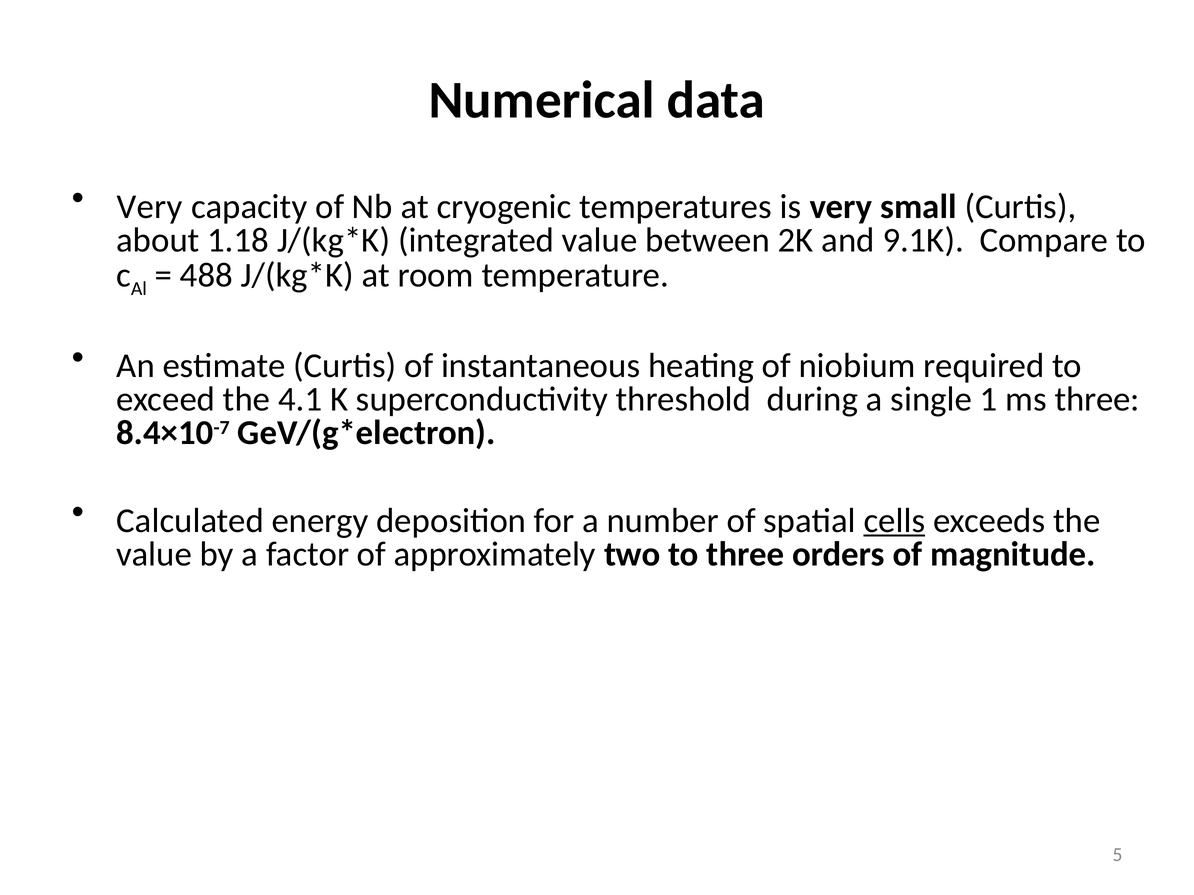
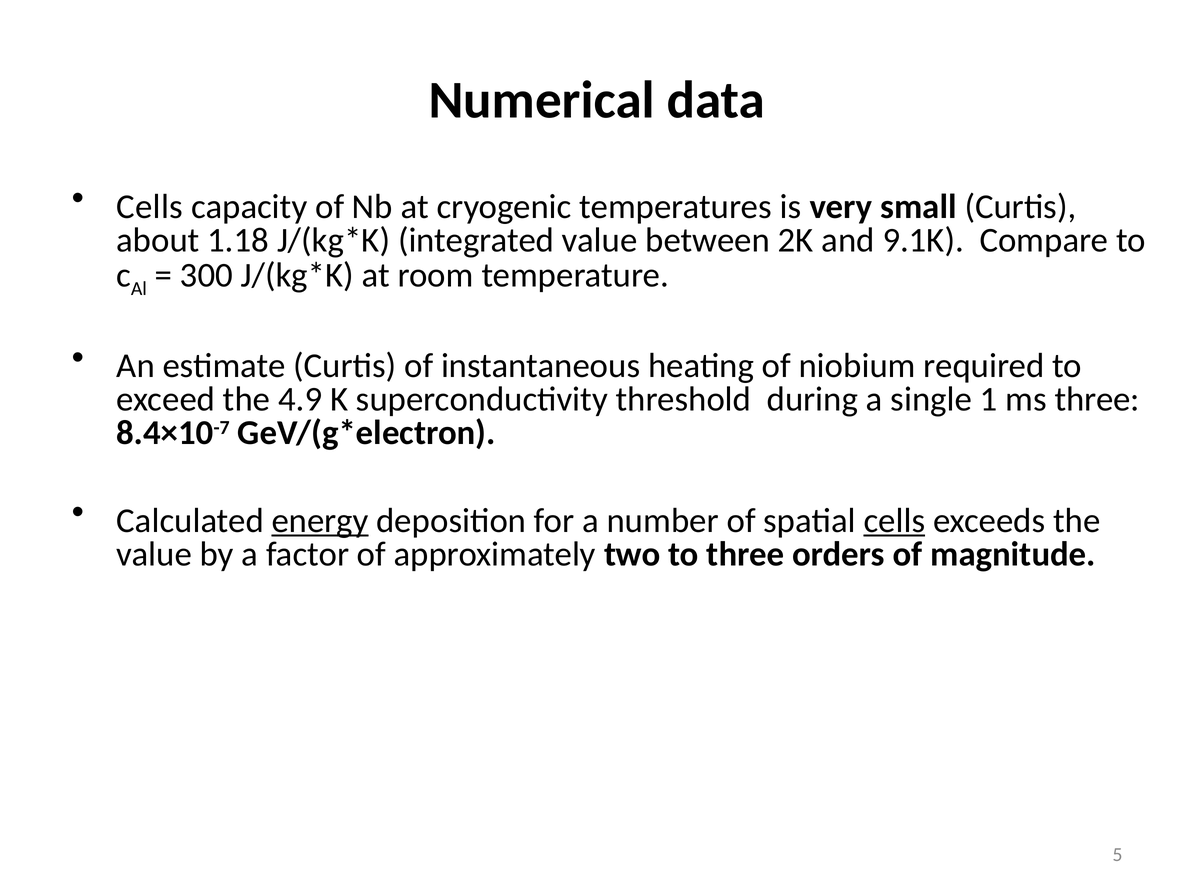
Very at (150, 207): Very -> Cells
488: 488 -> 300
4.1: 4.1 -> 4.9
energy underline: none -> present
